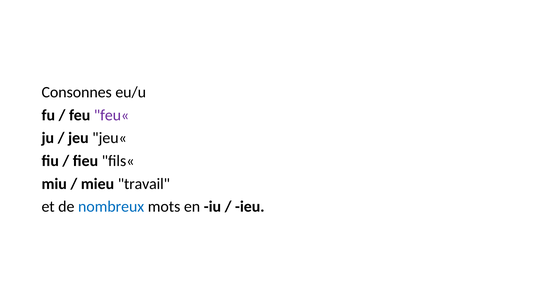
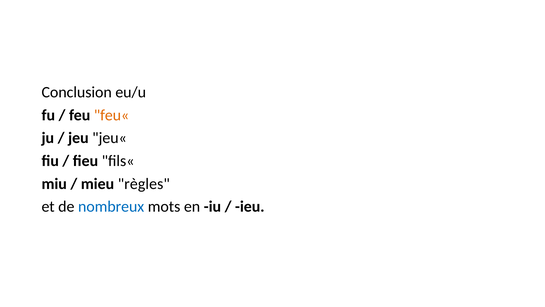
Consonnes: Consonnes -> Conclusion
feu« colour: purple -> orange
travail: travail -> règles
